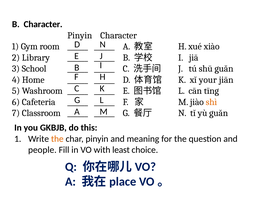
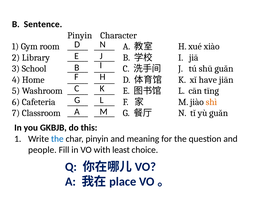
B Character: Character -> Sentence
your: your -> have
the at (57, 139) colour: orange -> blue
